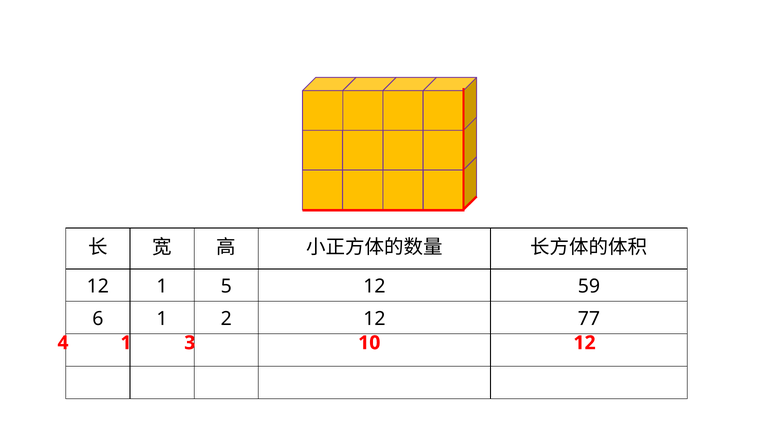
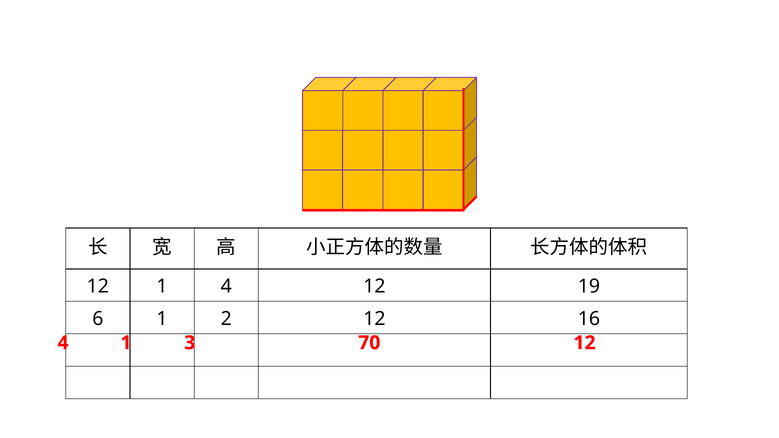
1 5: 5 -> 4
59: 59 -> 19
77: 77 -> 16
10: 10 -> 70
